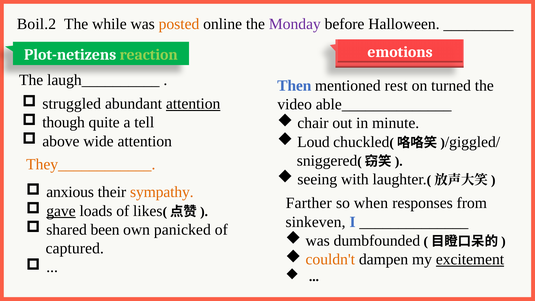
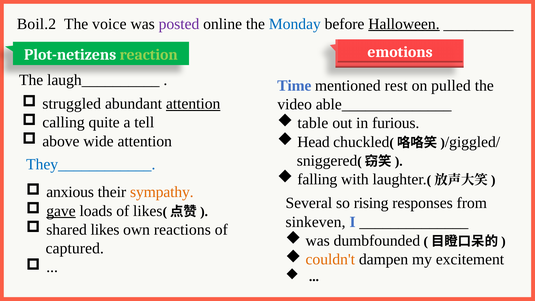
while: while -> voice
posted colour: orange -> purple
Monday colour: purple -> blue
Halloween underline: none -> present
Then: Then -> Time
turned: turned -> pulled
though: though -> calling
chair: chair -> table
minute: minute -> furious
Loud: Loud -> Head
They____________ colour: orange -> blue
seeing: seeing -> falling
Farther: Farther -> Several
when: when -> rising
shared been: been -> likes
panicked: panicked -> reactions
excitement underline: present -> none
